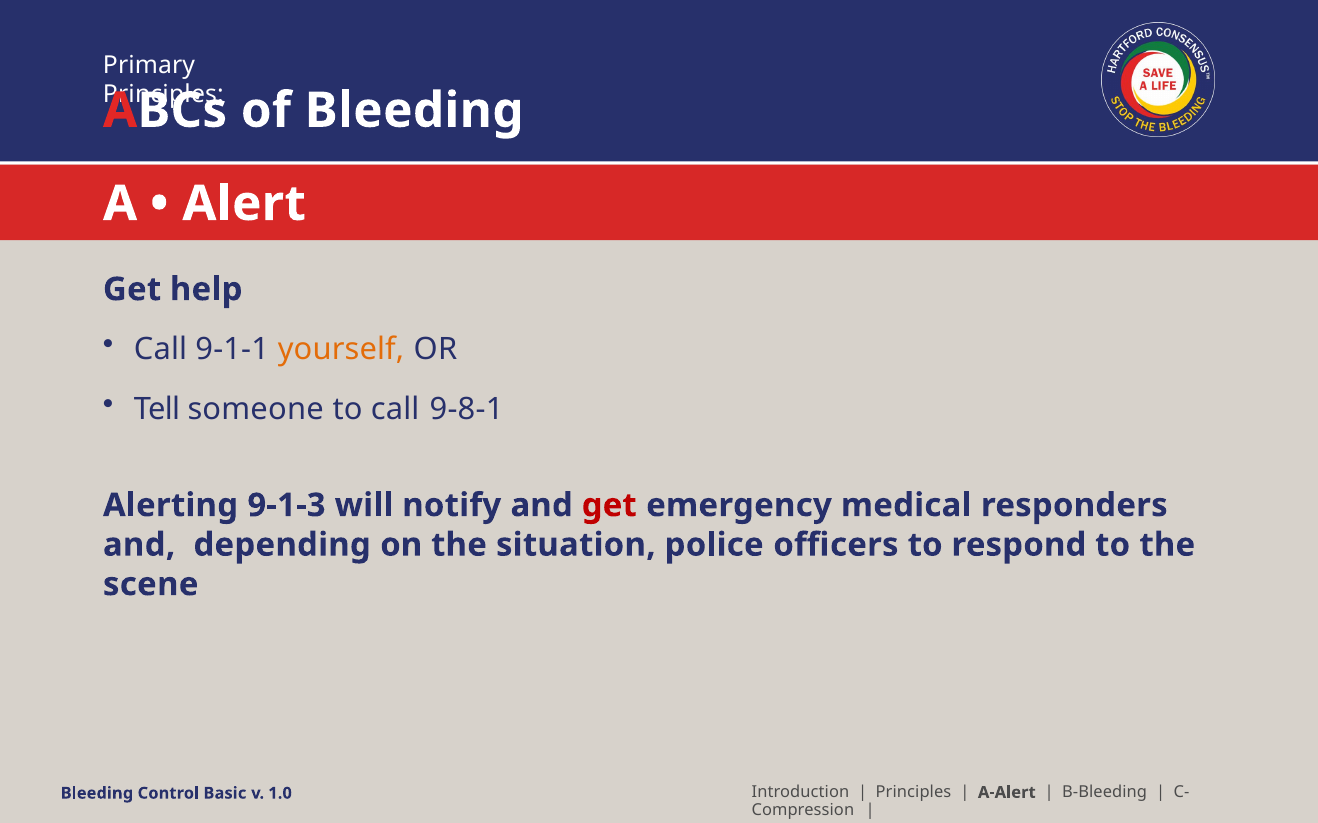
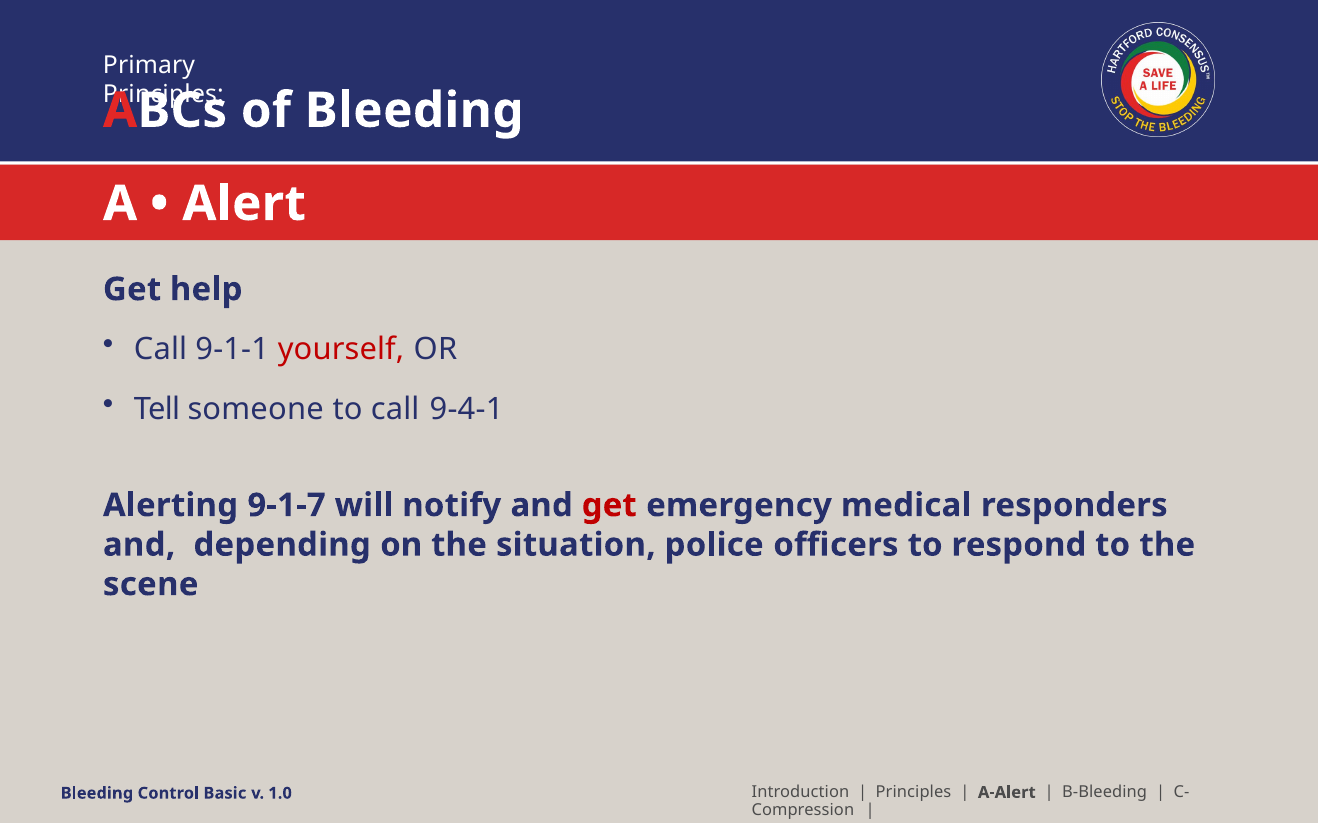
yourself colour: orange -> red
9-8-1: 9-8-1 -> 9-4-1
9-1-3: 9-1-3 -> 9-1-7
